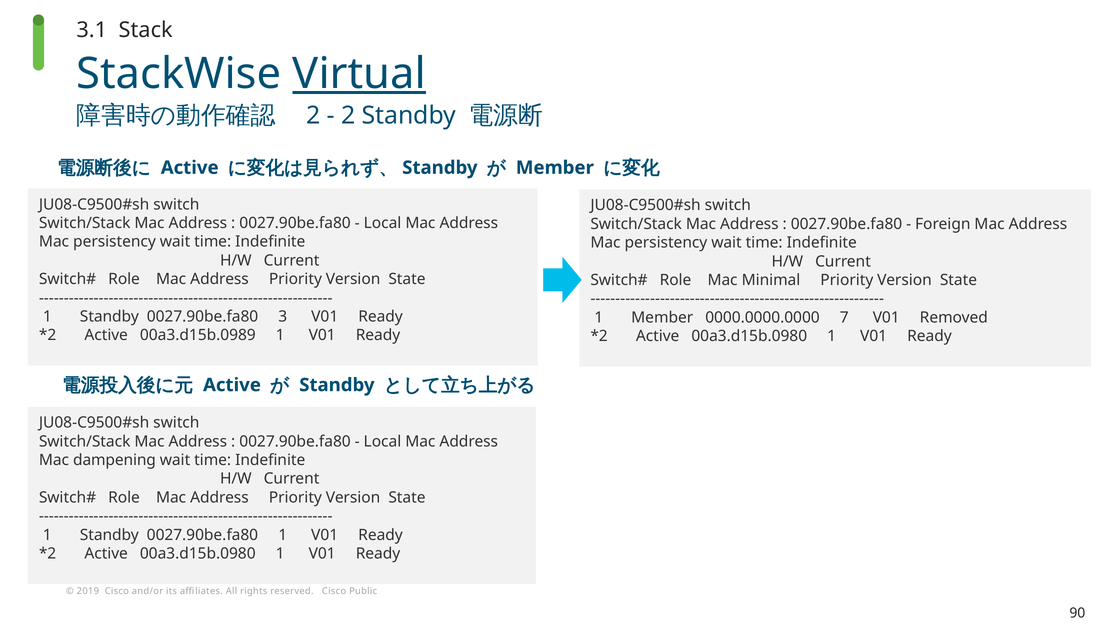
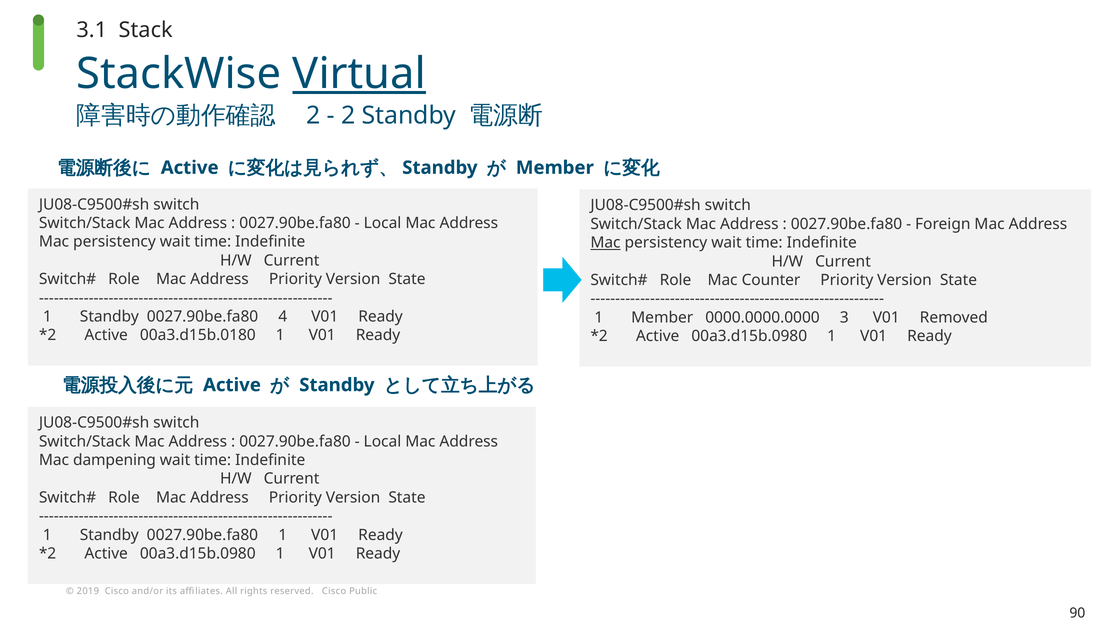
Mac at (605, 243) underline: none -> present
Minimal: Minimal -> Counter
3: 3 -> 4
7: 7 -> 3
00a3.d15b.0989: 00a3.d15b.0989 -> 00a3.d15b.0180
